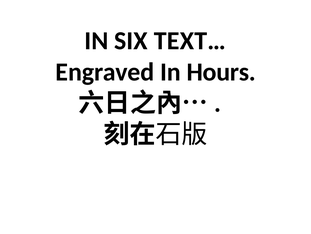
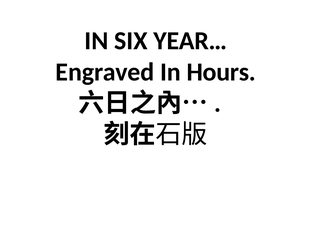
TEXT…: TEXT… -> YEAR…
